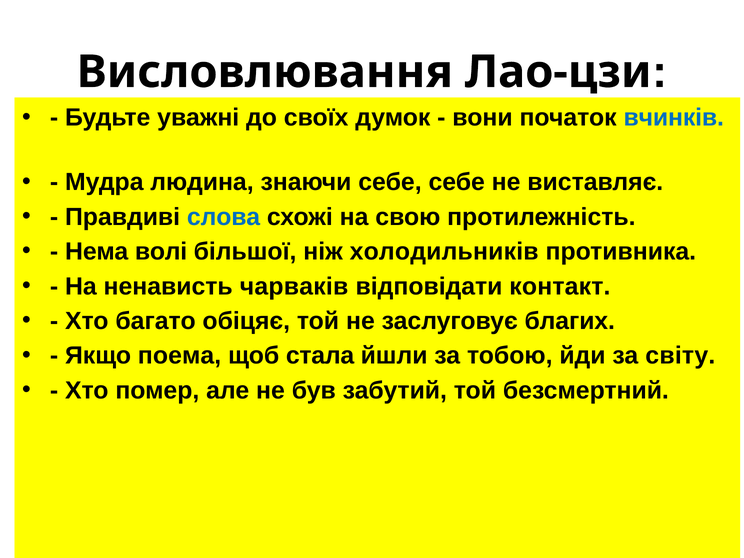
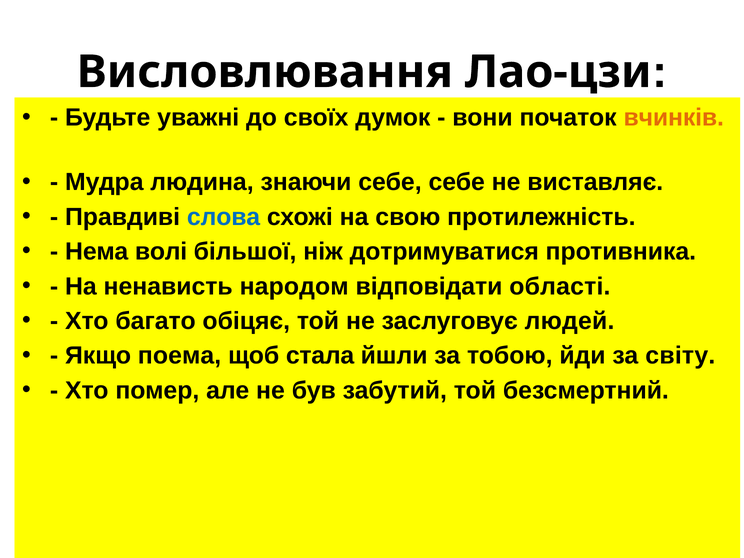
вчинків colour: blue -> orange
холодильників: холодильників -> дотримуватися
чарваків: чарваків -> народом
контакт: контакт -> області
благих: благих -> людей
